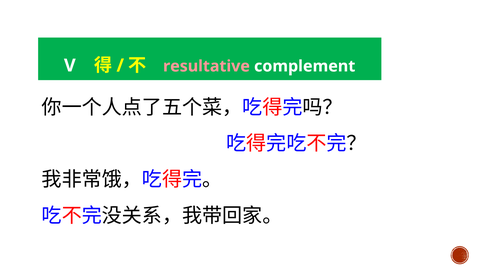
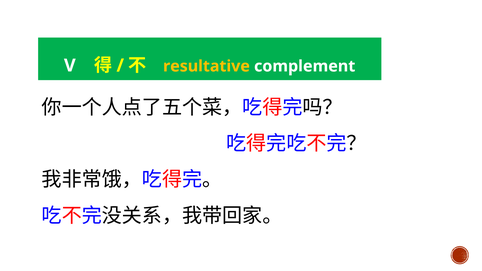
resultative colour: pink -> yellow
